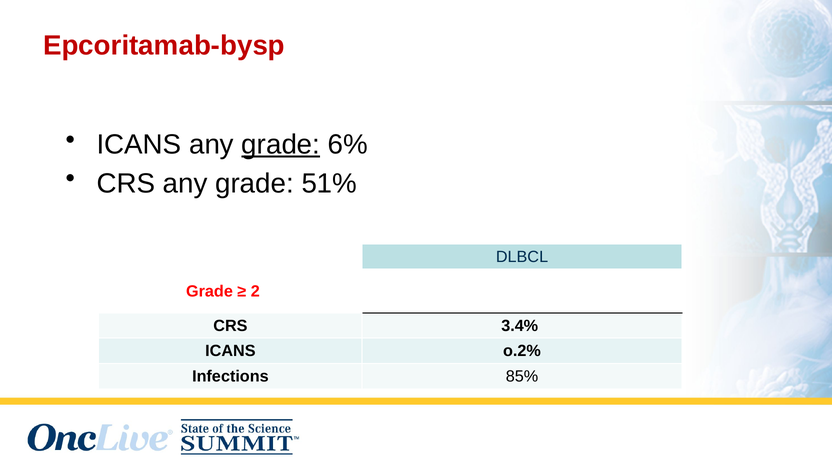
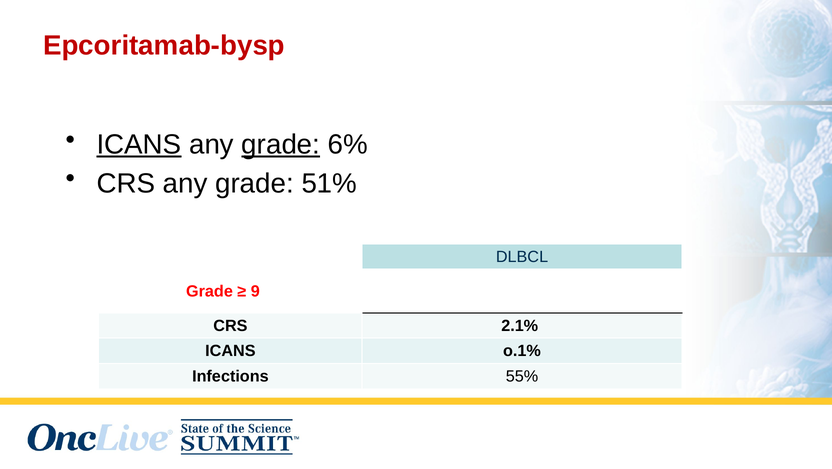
ICANS at (139, 144) underline: none -> present
2: 2 -> 9
3.4%: 3.4% -> 2.1%
o.2%: o.2% -> o.1%
85%: 85% -> 55%
